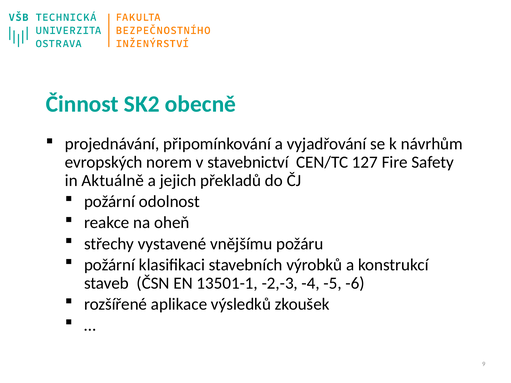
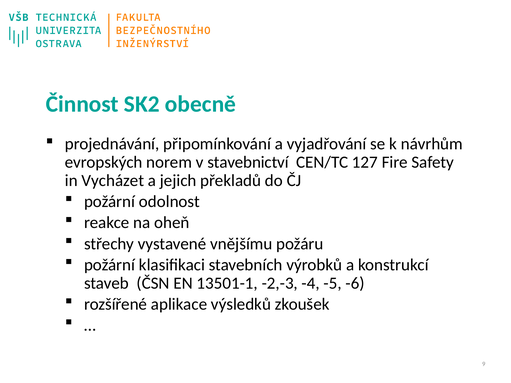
Aktuálně: Aktuálně -> Vycházet
